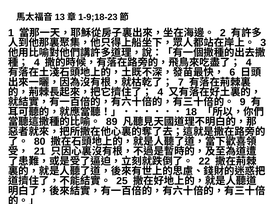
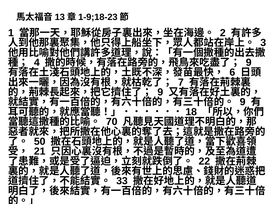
4 at (249, 63): 4 -> 9
4 at (160, 92): 4 -> 9
89: 89 -> 70
80: 80 -> 50
25: 25 -> 33
